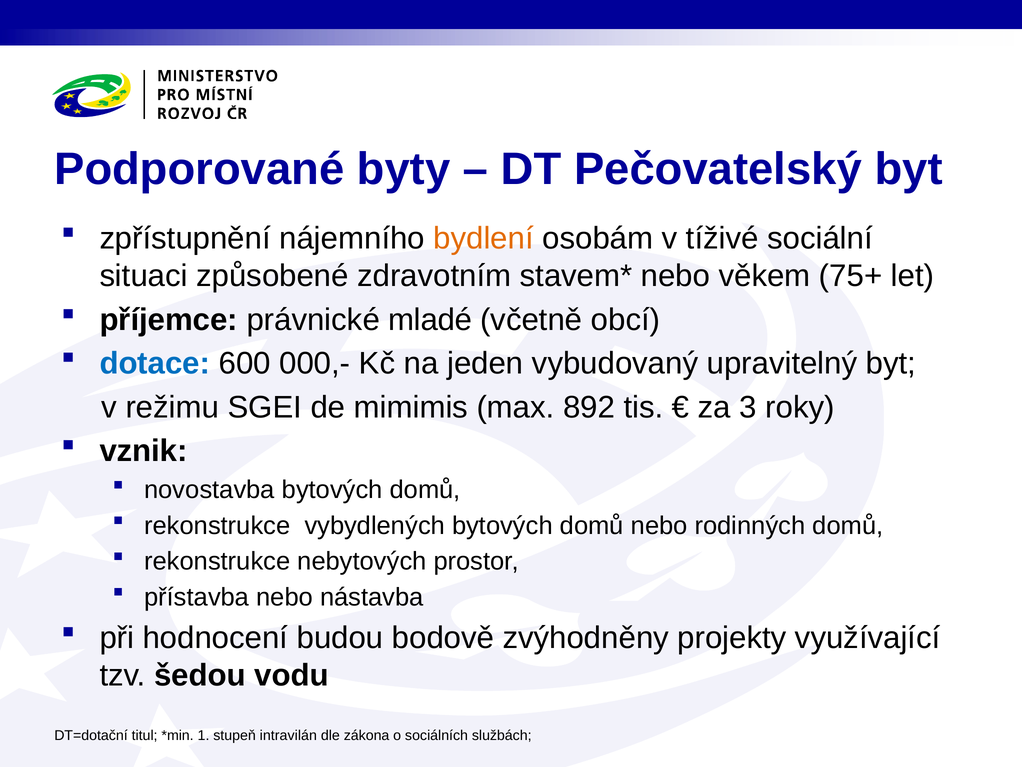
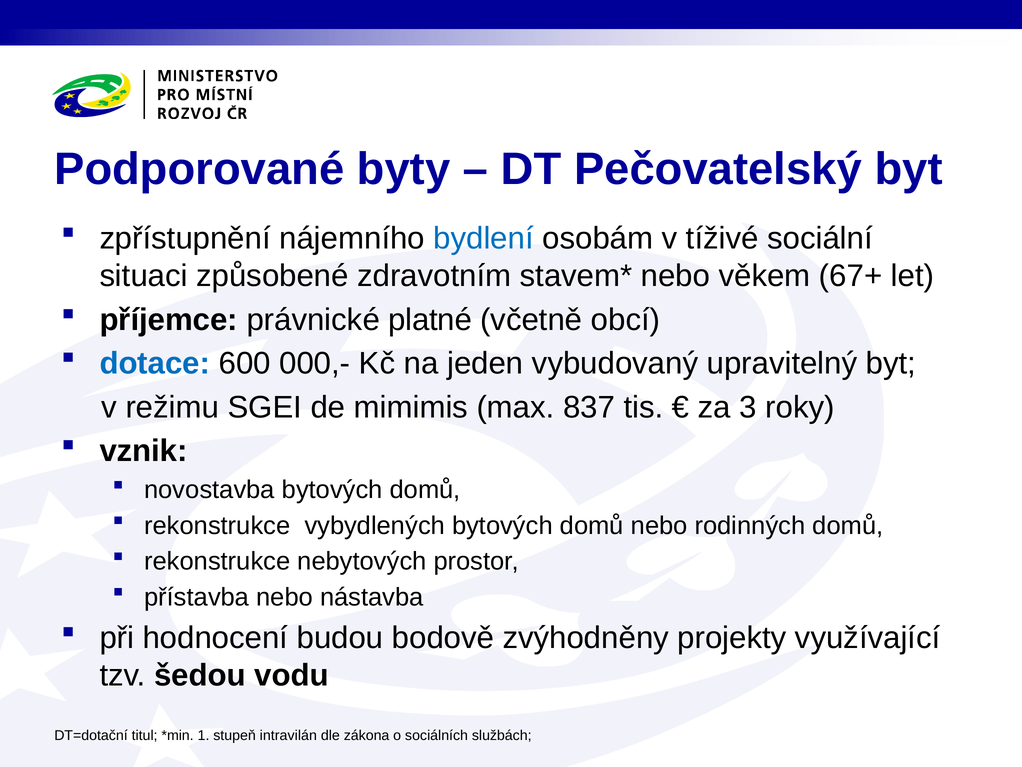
bydlení colour: orange -> blue
75+: 75+ -> 67+
mladé: mladé -> platné
892: 892 -> 837
